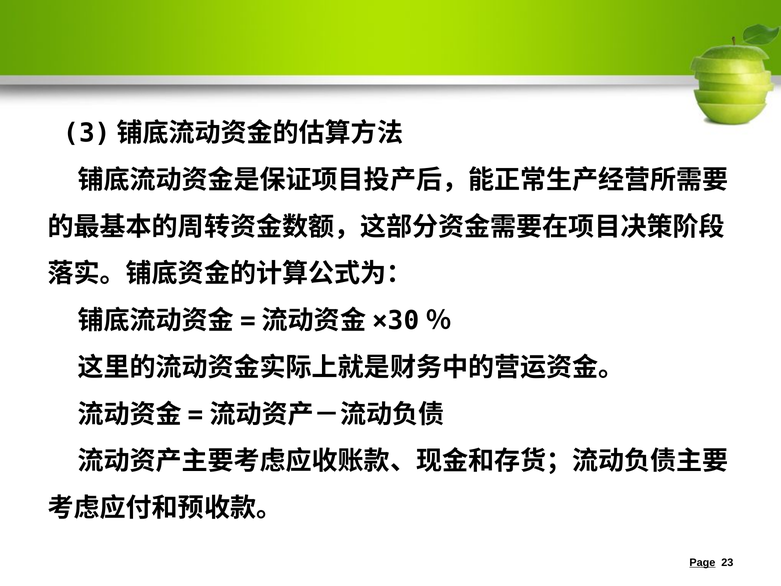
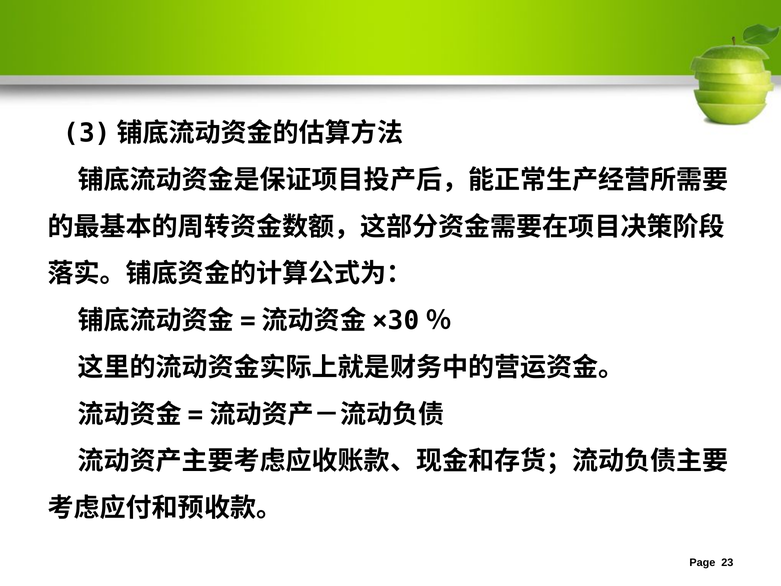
Page underline: present -> none
